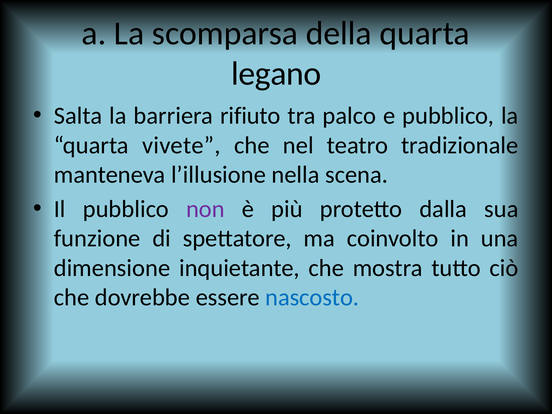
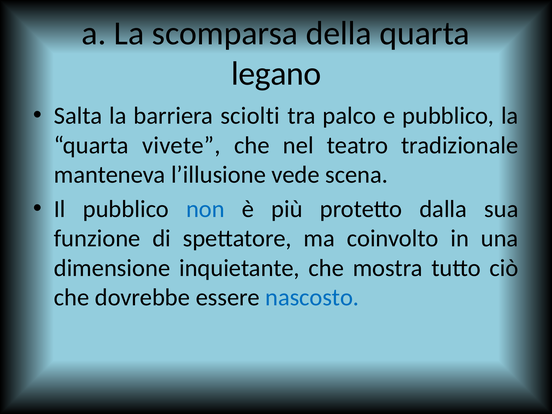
rifiuto: rifiuto -> sciolti
nella: nella -> vede
non colour: purple -> blue
